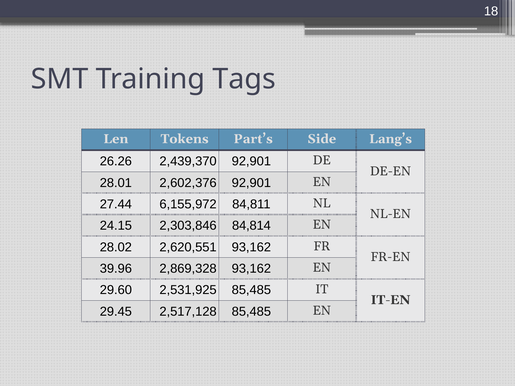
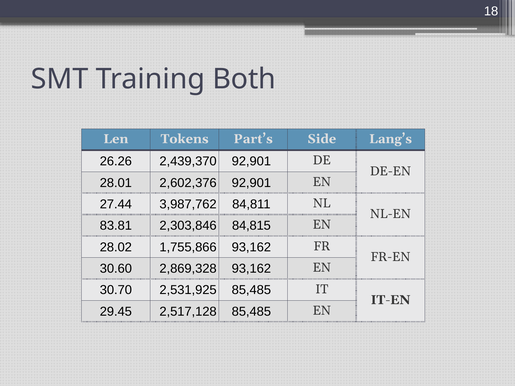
Tags: Tags -> Both
6,155,972: 6,155,972 -> 3,987,762
24.15: 24.15 -> 83.81
84,814: 84,814 -> 84,815
2,620,551: 2,620,551 -> 1,755,866
39.96: 39.96 -> 30.60
29.60: 29.60 -> 30.70
